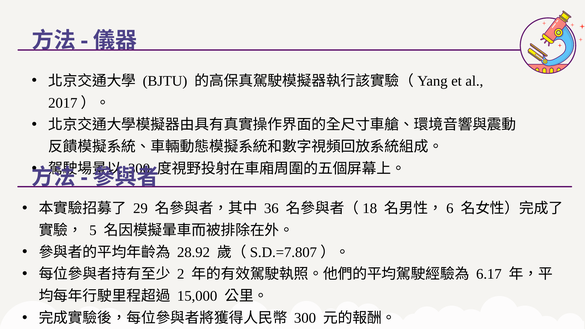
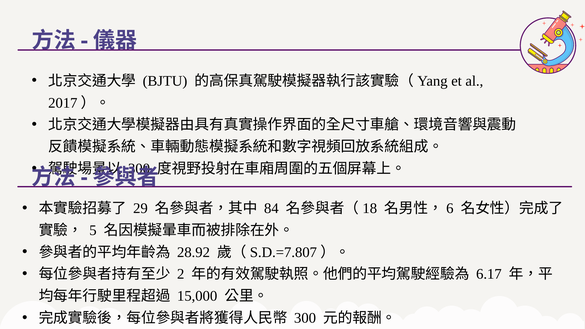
36: 36 -> 84
